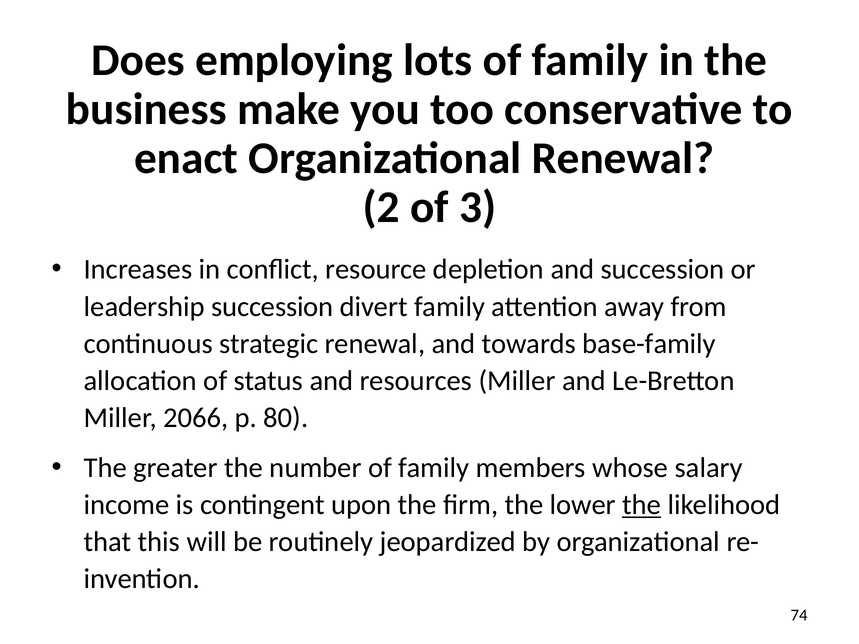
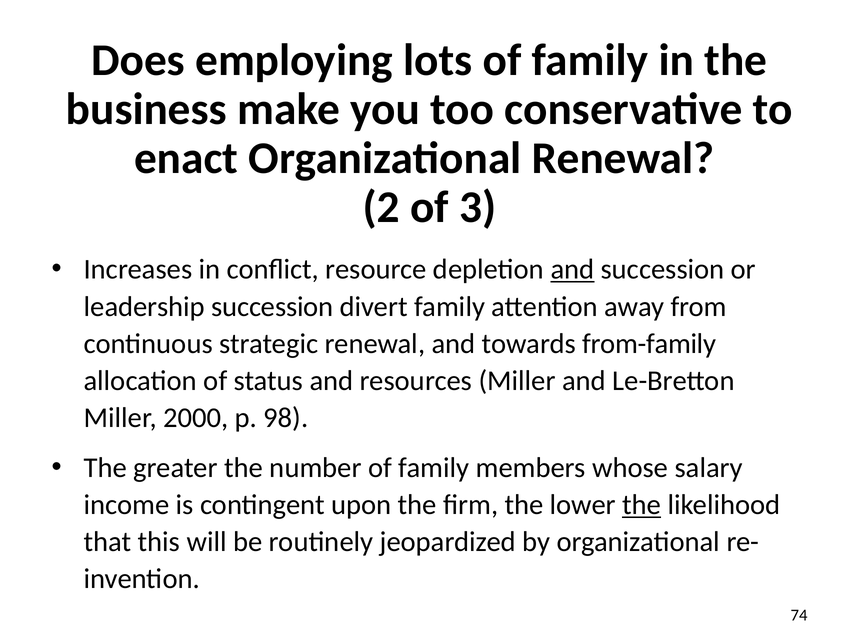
and at (572, 270) underline: none -> present
base-family: base-family -> from-family
2066: 2066 -> 2000
80: 80 -> 98
